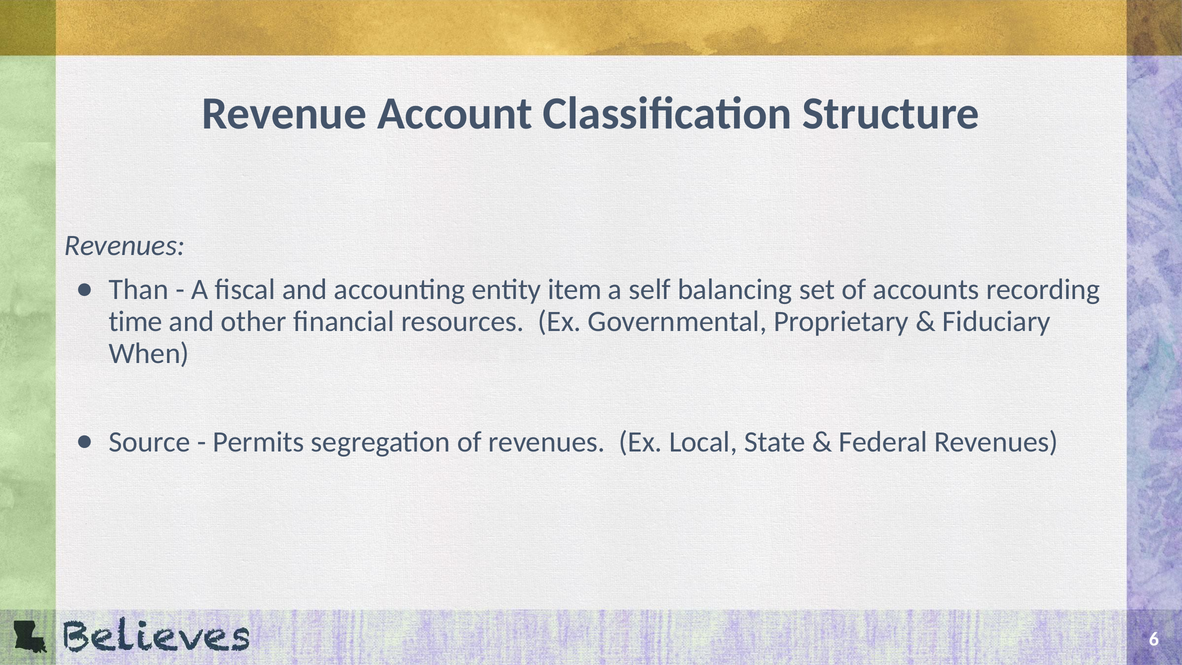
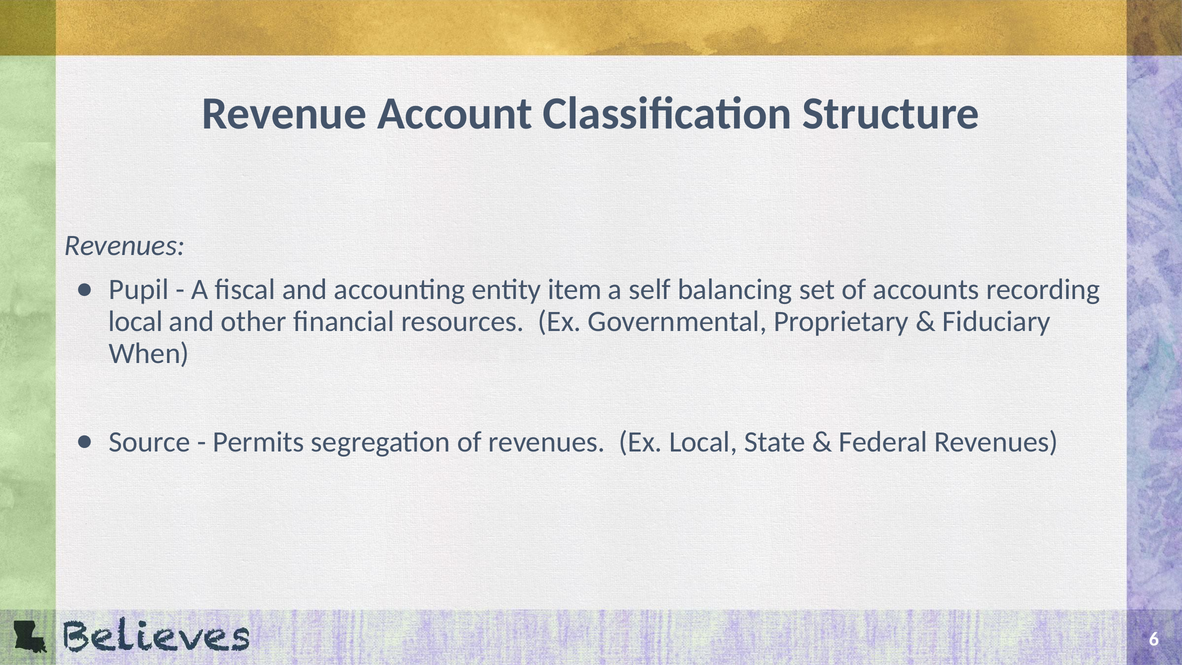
Than: Than -> Pupil
time at (136, 321): time -> local
